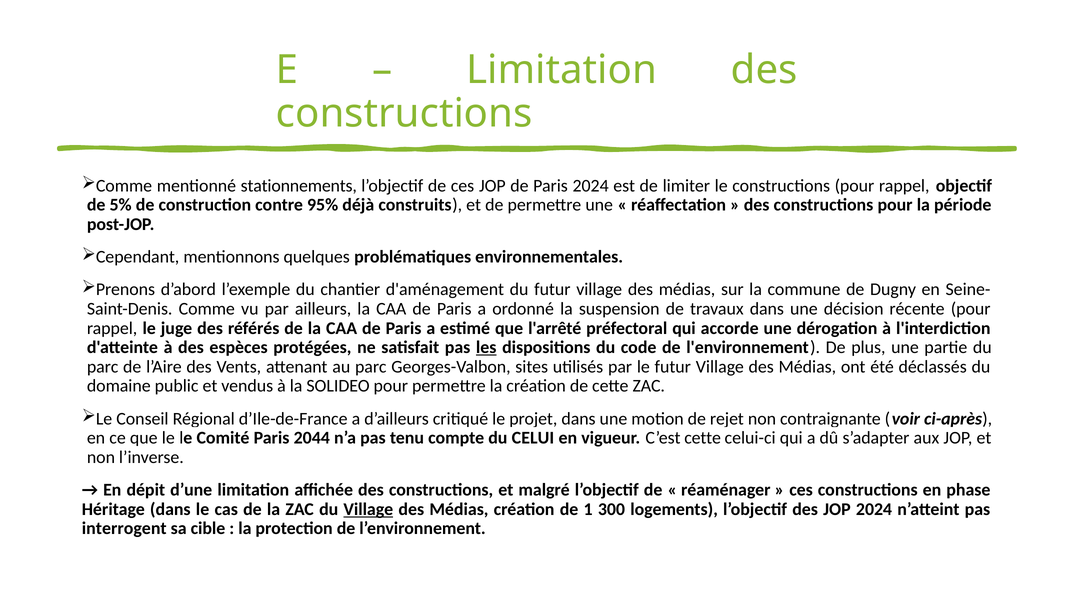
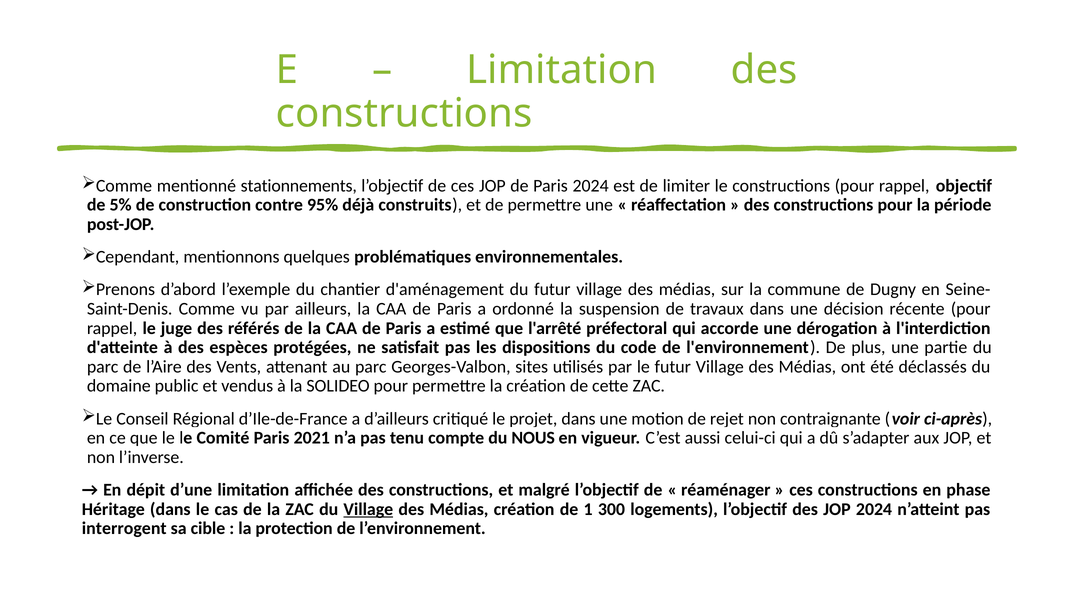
les underline: present -> none
2044: 2044 -> 2021
CELUI: CELUI -> NOUS
C’est cette: cette -> aussi
